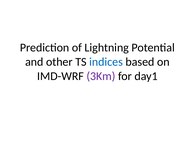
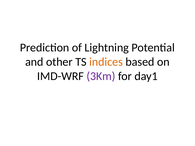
indices colour: blue -> orange
